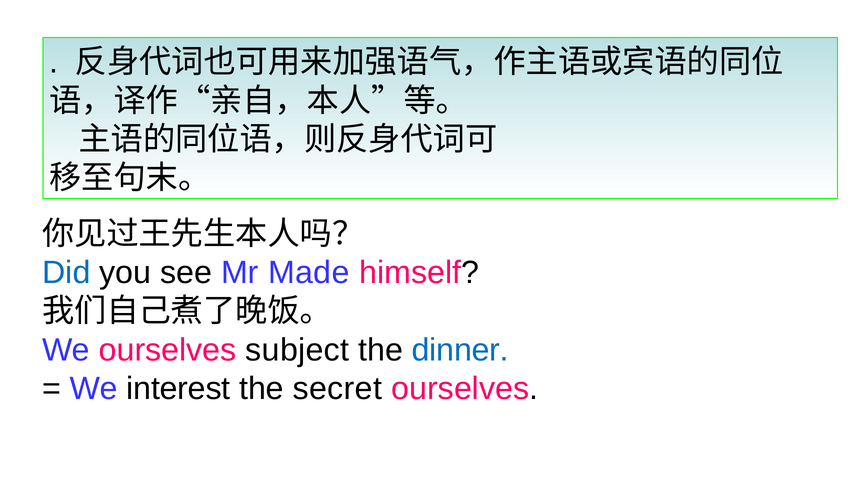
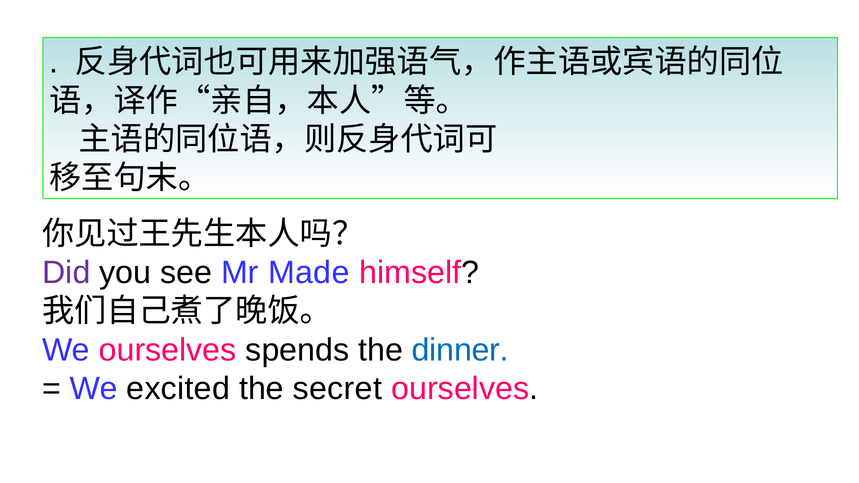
Did colour: blue -> purple
subject: subject -> spends
interest: interest -> excited
